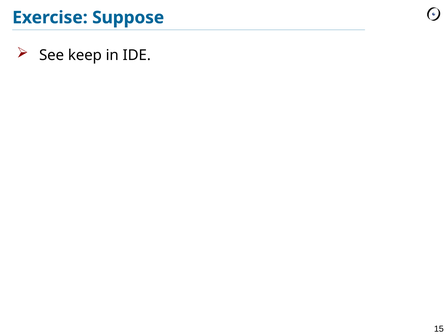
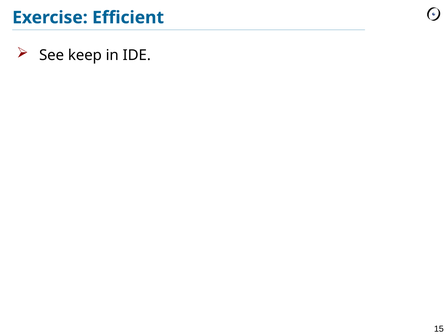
Suppose: Suppose -> Efficient
